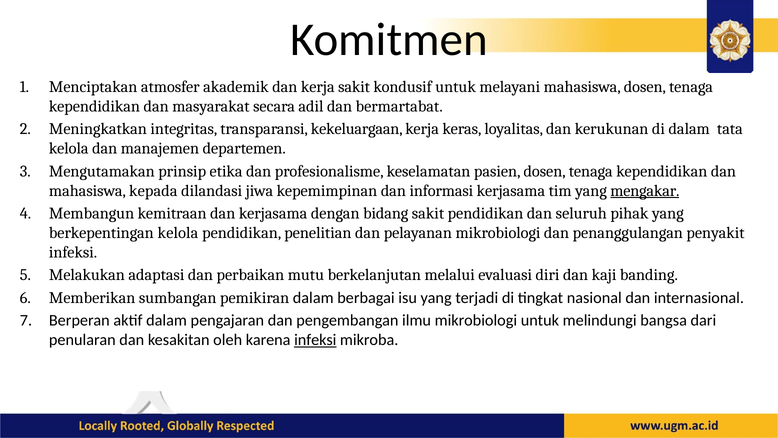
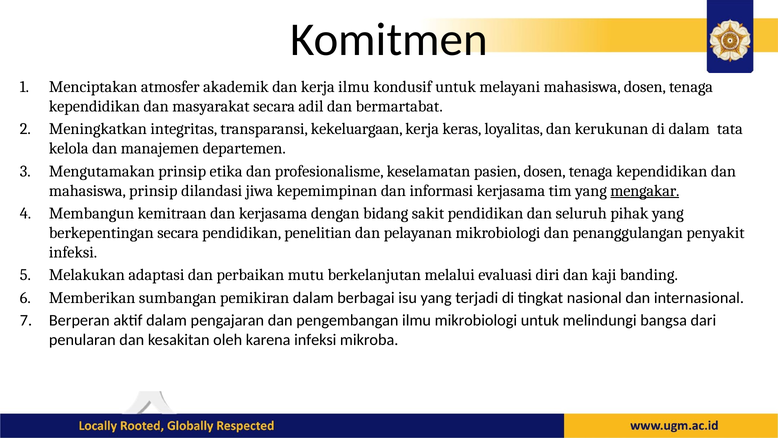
kerja sakit: sakit -> ilmu
mahasiswa kepada: kepada -> prinsip
berkepentingan kelola: kelola -> secara
infeksi at (315, 340) underline: present -> none
